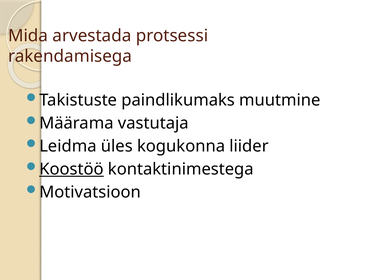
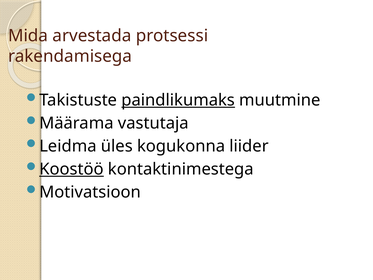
paindlikumaks underline: none -> present
